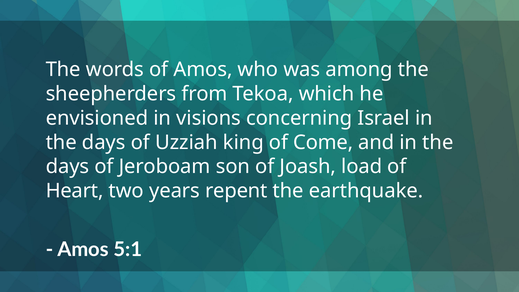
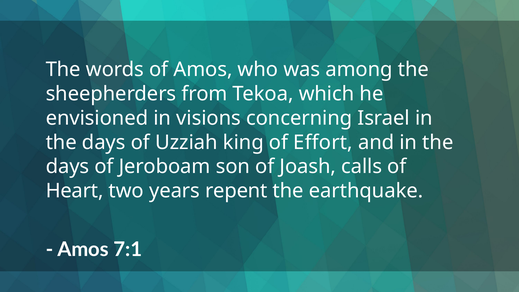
Come: Come -> Effort
load: load -> calls
5:1: 5:1 -> 7:1
